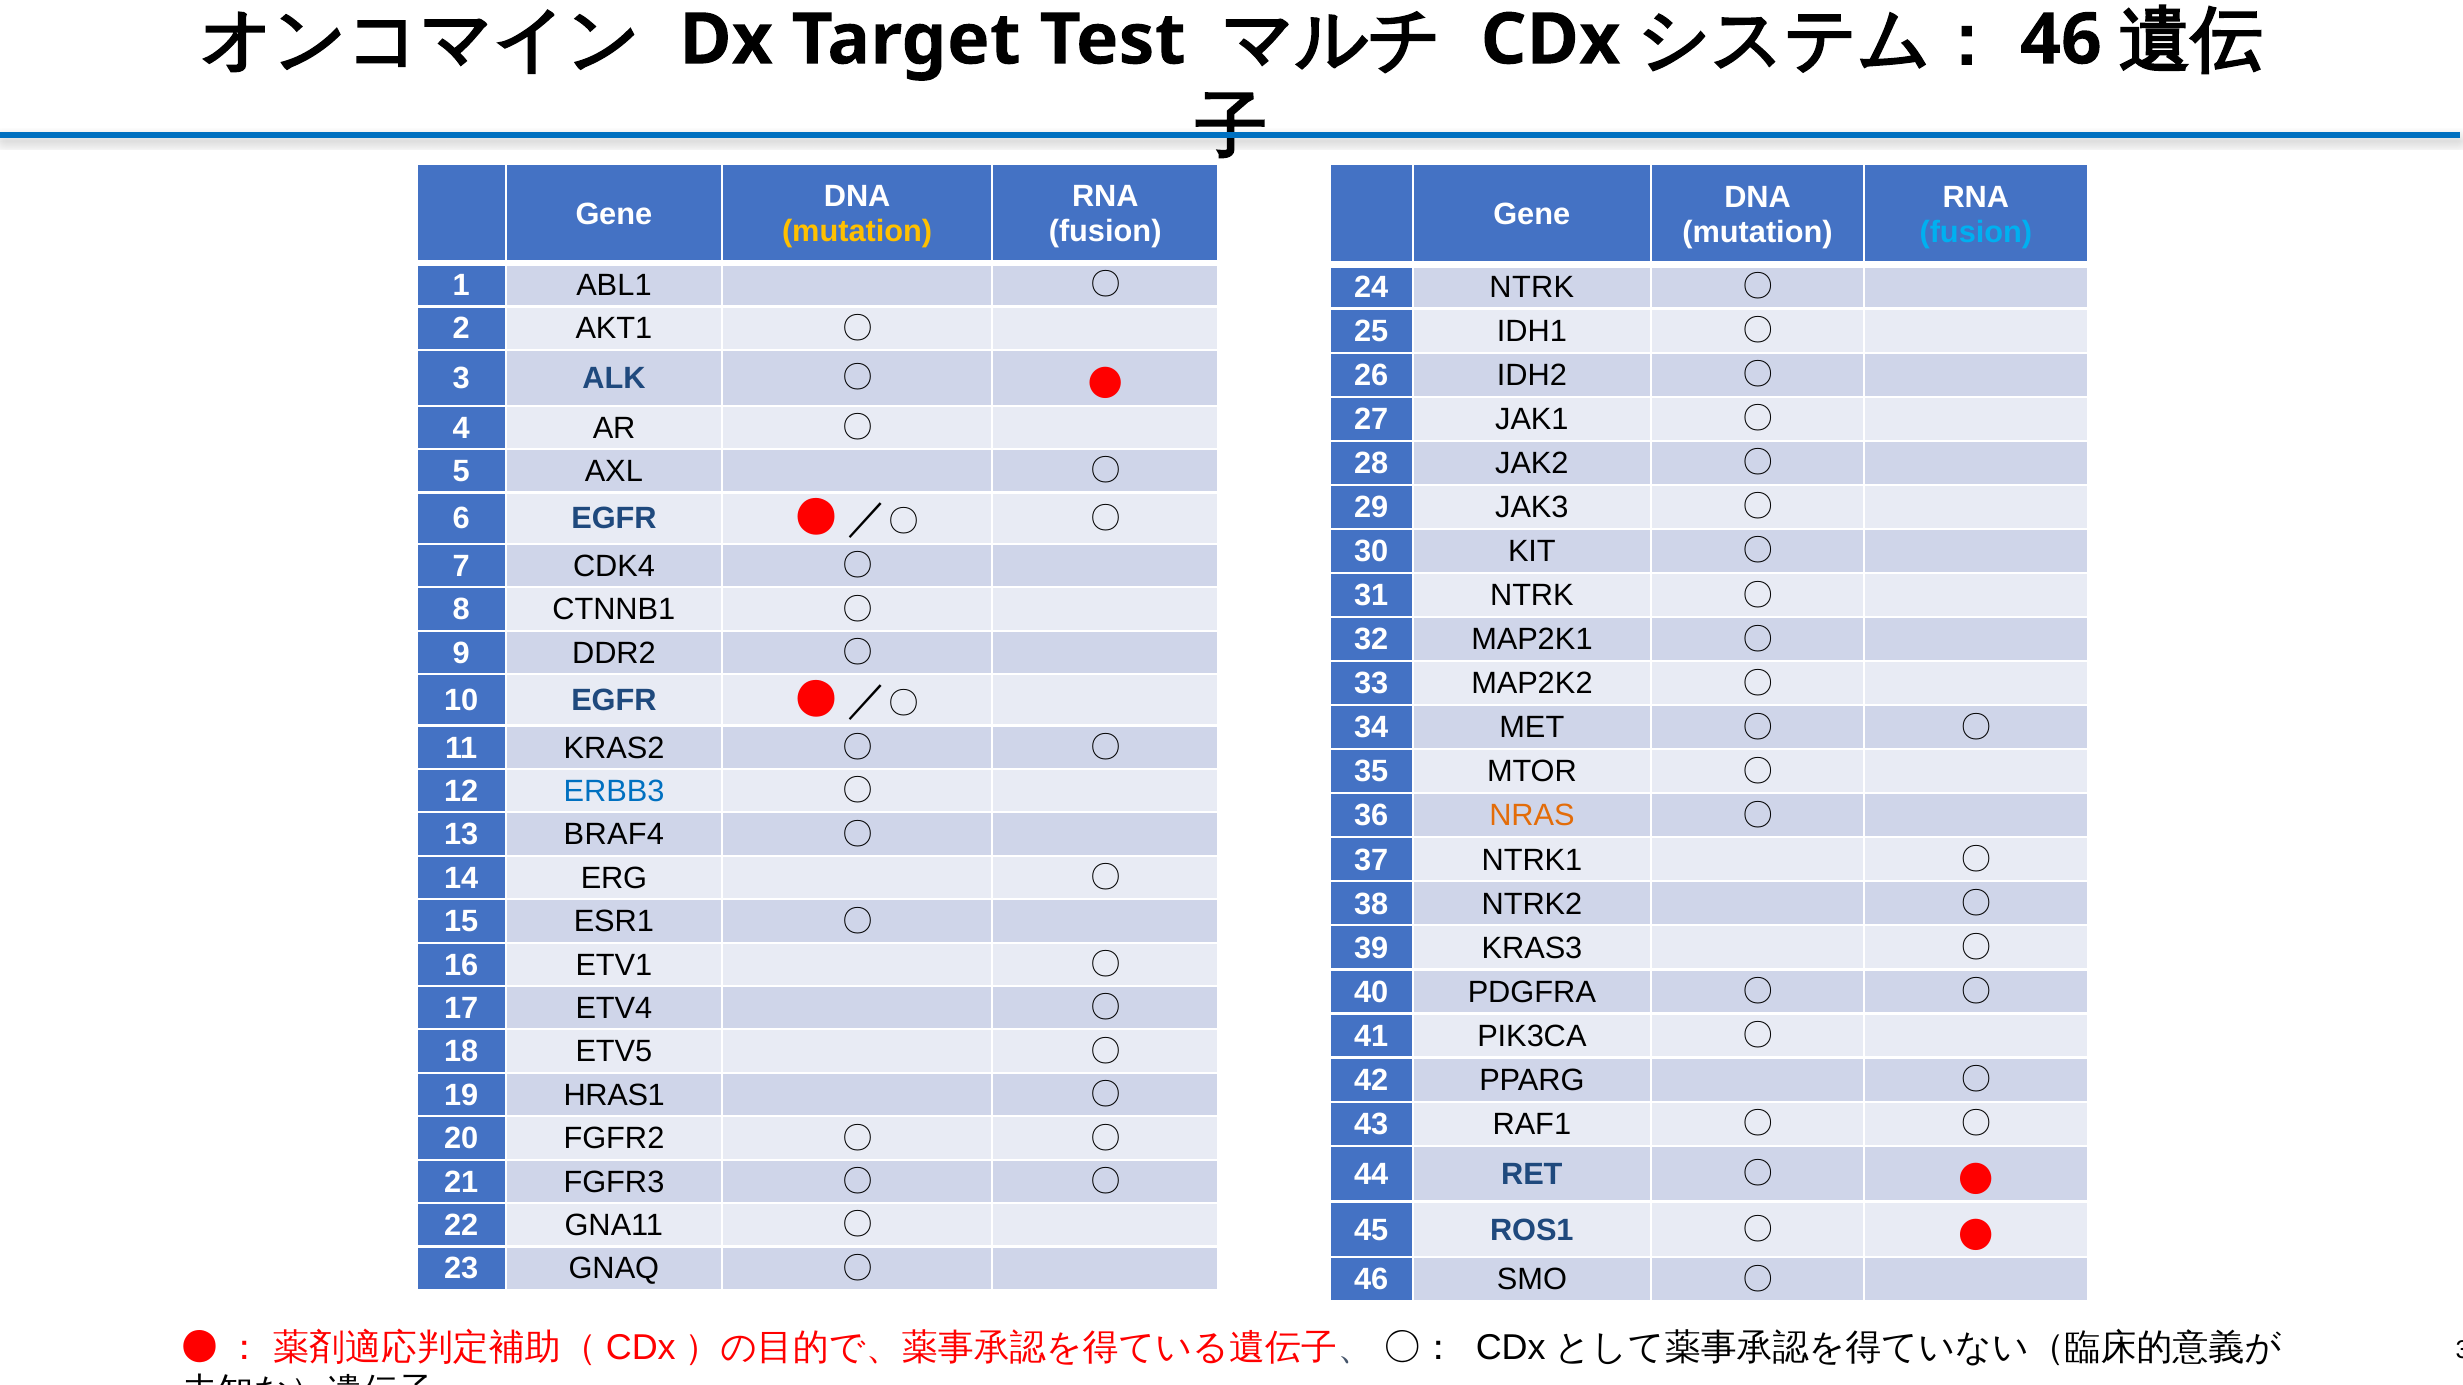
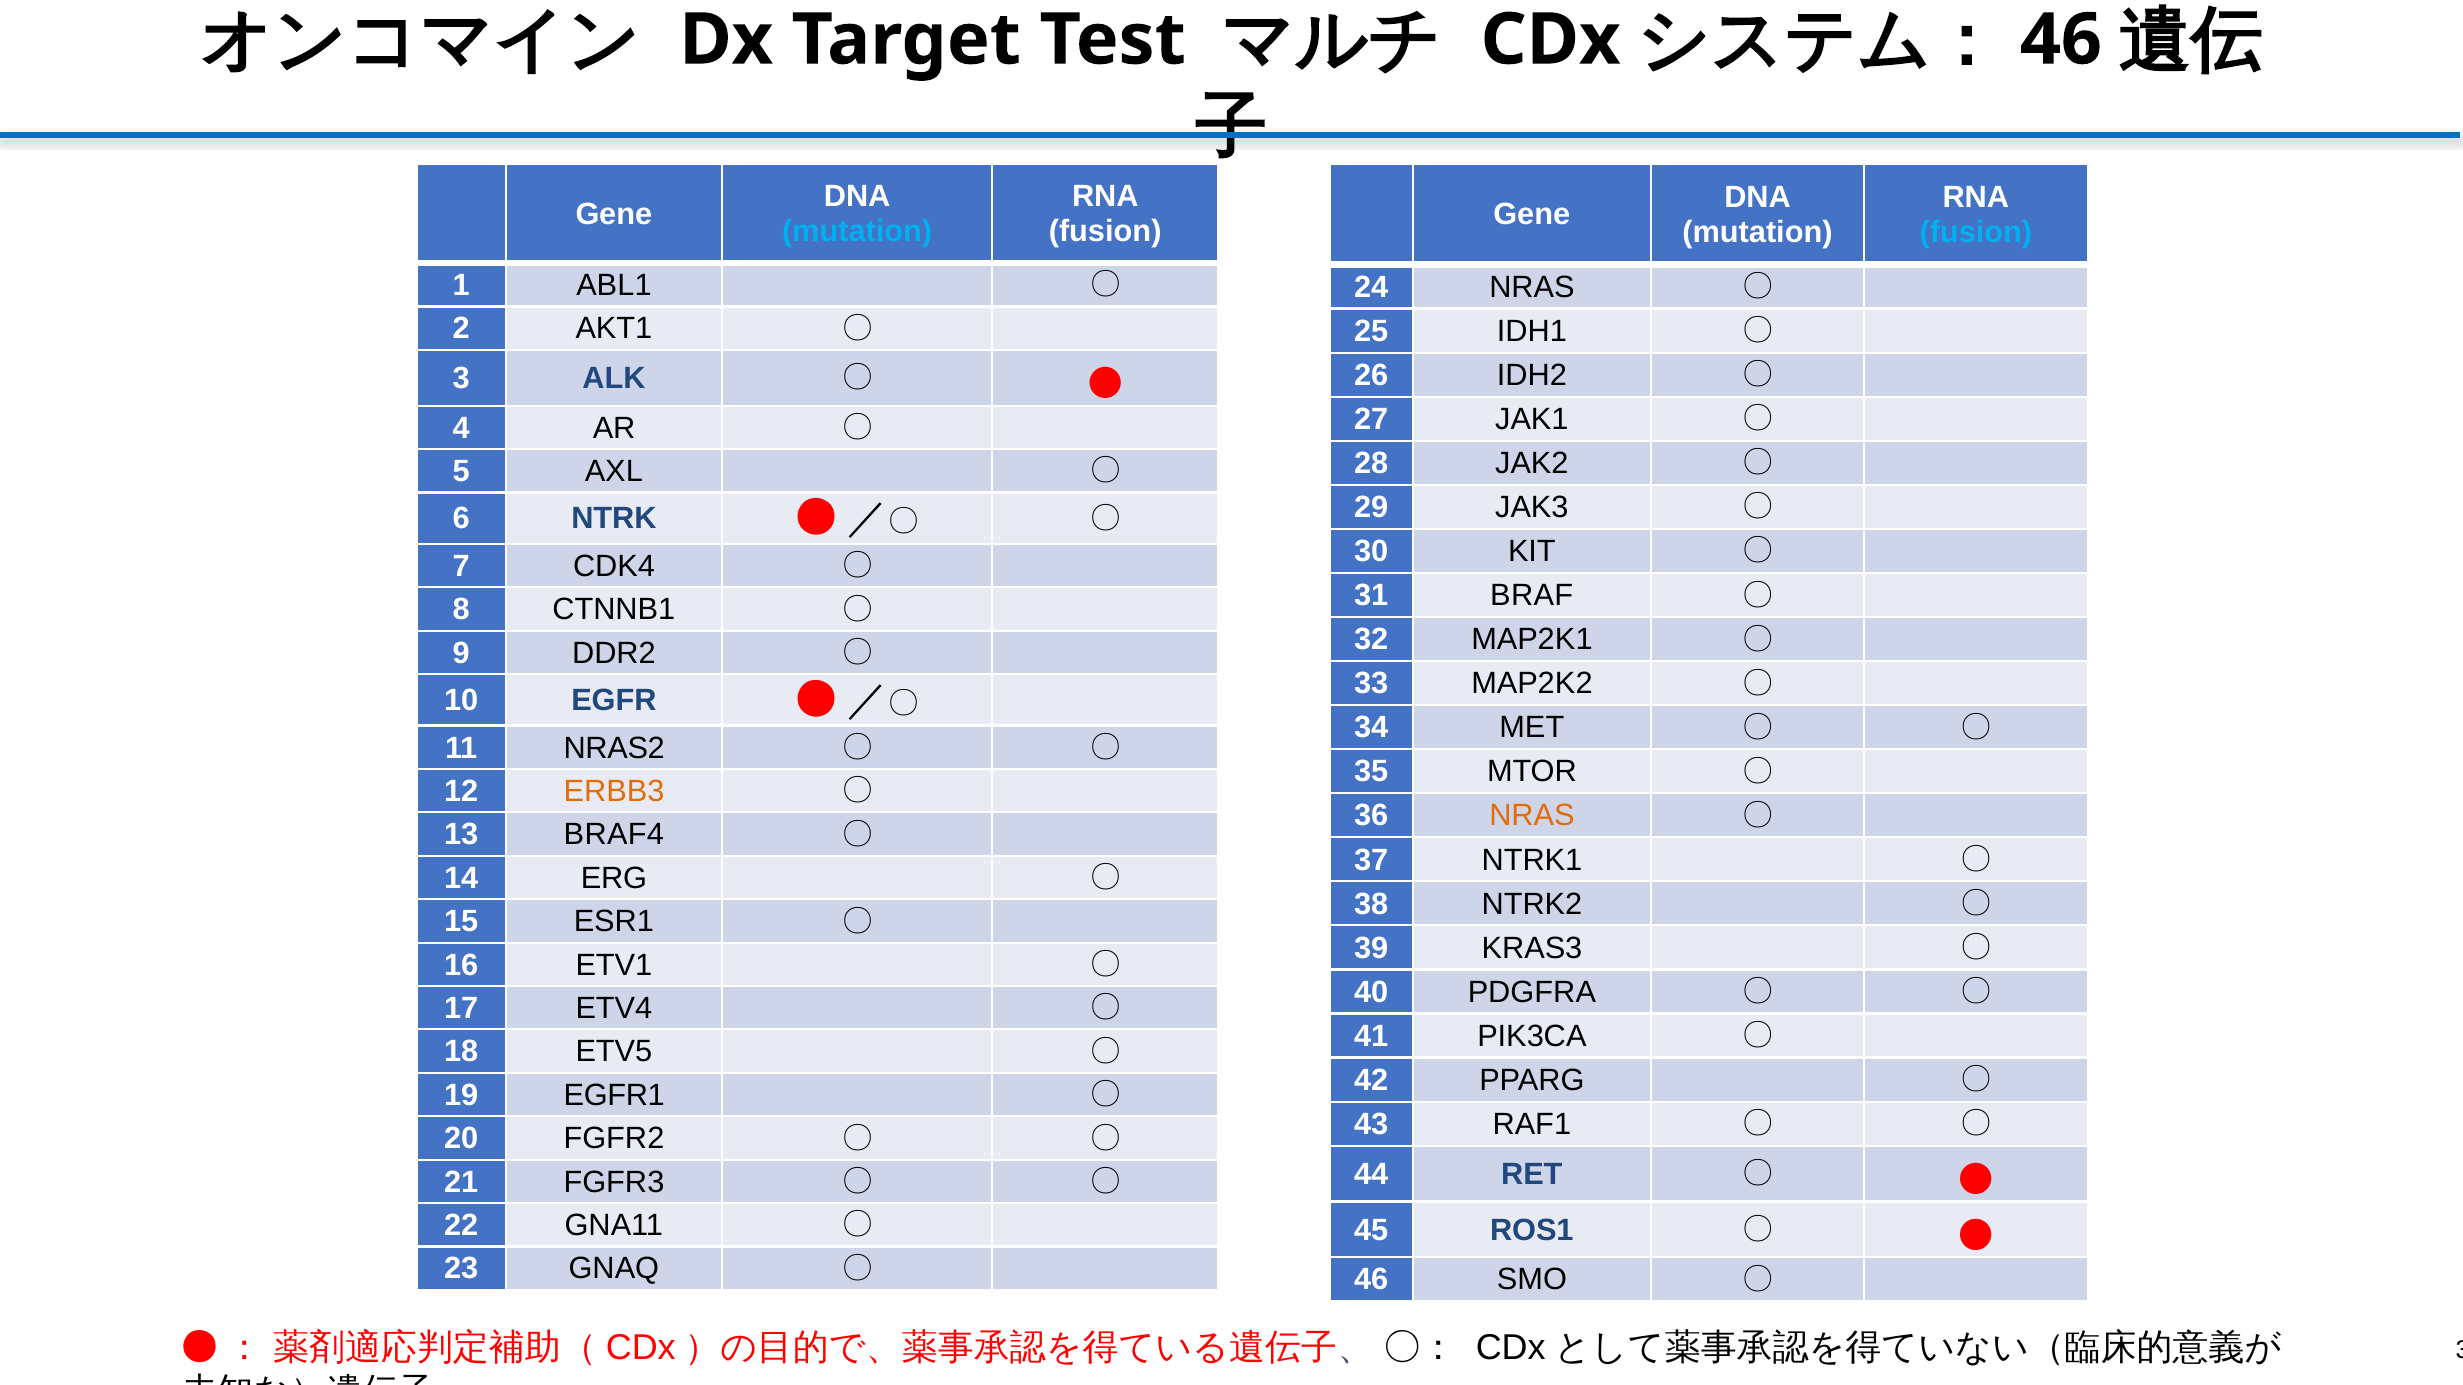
mutation at (857, 231) colour: yellow -> light blue
24 NTRK: NTRK -> NRAS
6 EGFR: EGFR -> NTRK
31 NTRK: NTRK -> BRAF
KRAS2: KRAS2 -> NRAS2
ERBB3 colour: blue -> orange
HRAS1: HRAS1 -> EGFR1
